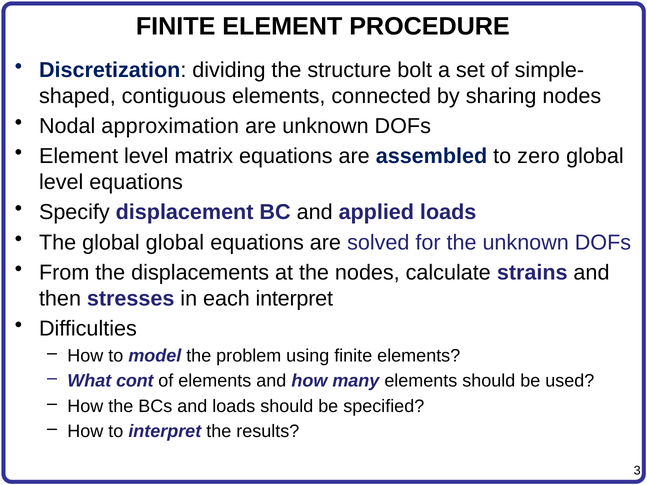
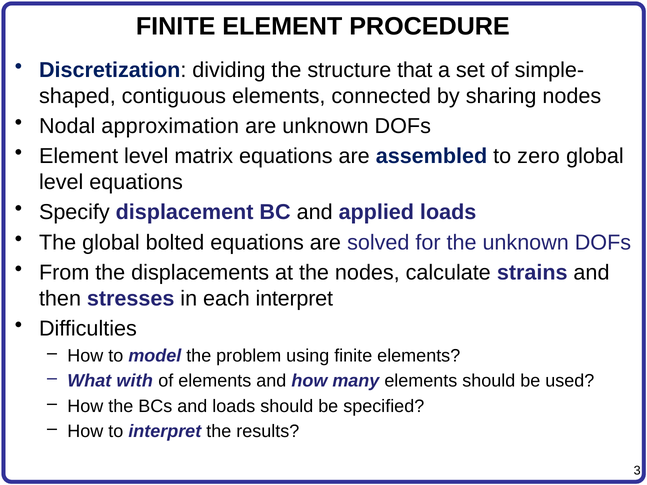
bolt: bolt -> that
global global: global -> bolted
cont: cont -> with
